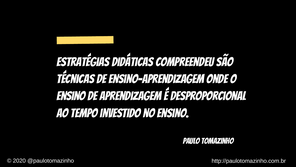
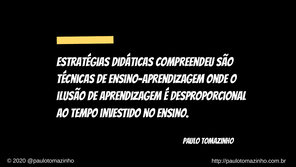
ensino at (71, 96): ensino -> ilusão
